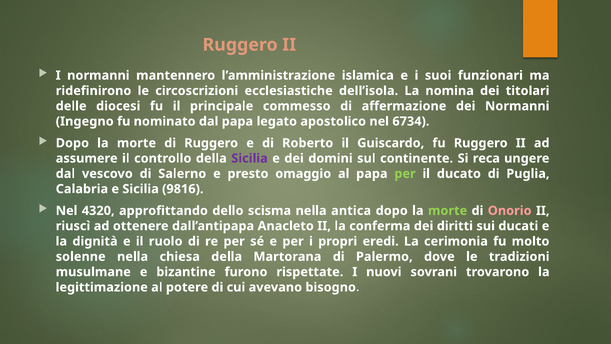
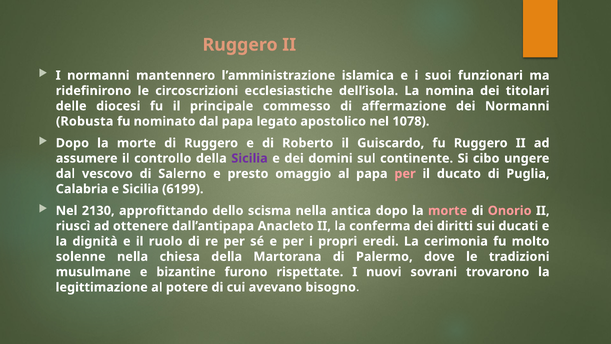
Ingegno: Ingegno -> Robusta
6734: 6734 -> 1078
reca: reca -> cibo
per at (405, 174) colour: light green -> pink
9816: 9816 -> 6199
4320: 4320 -> 2130
morte at (448, 211) colour: light green -> pink
